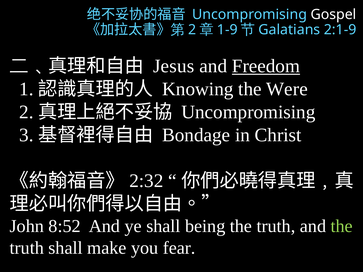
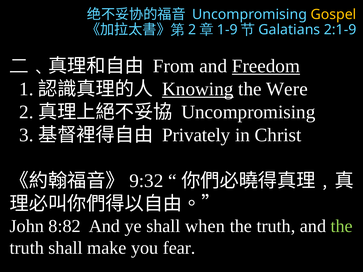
Gospel colour: white -> yellow
Jesus: Jesus -> From
Knowing underline: none -> present
Bondage: Bondage -> Privately
2:32: 2:32 -> 9:32
8:52: 8:52 -> 8:82
being: being -> when
